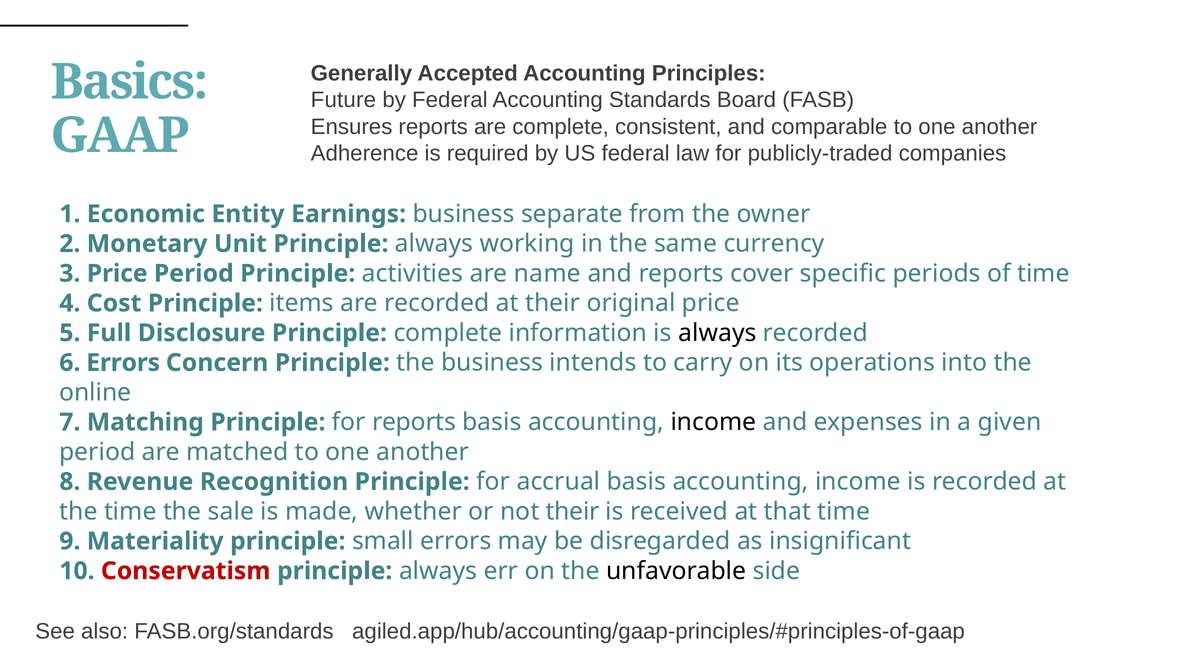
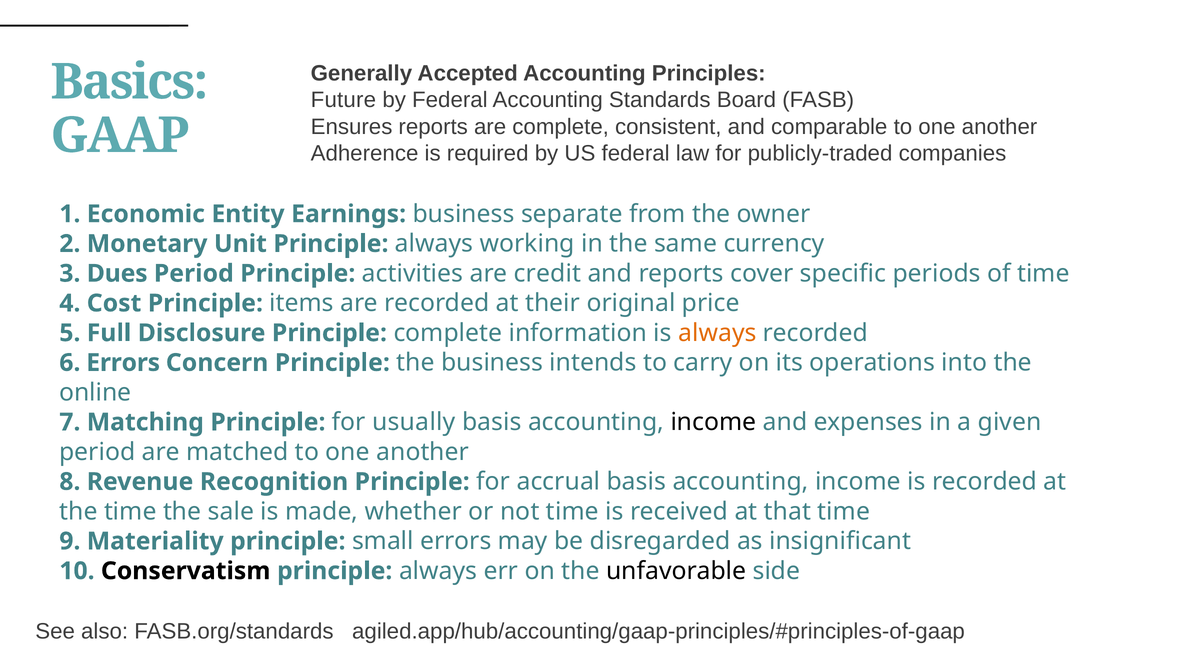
Price at (117, 273): Price -> Dues
name: name -> credit
always at (717, 333) colour: black -> orange
for reports: reports -> usually
not their: their -> time
Conservatism colour: red -> black
